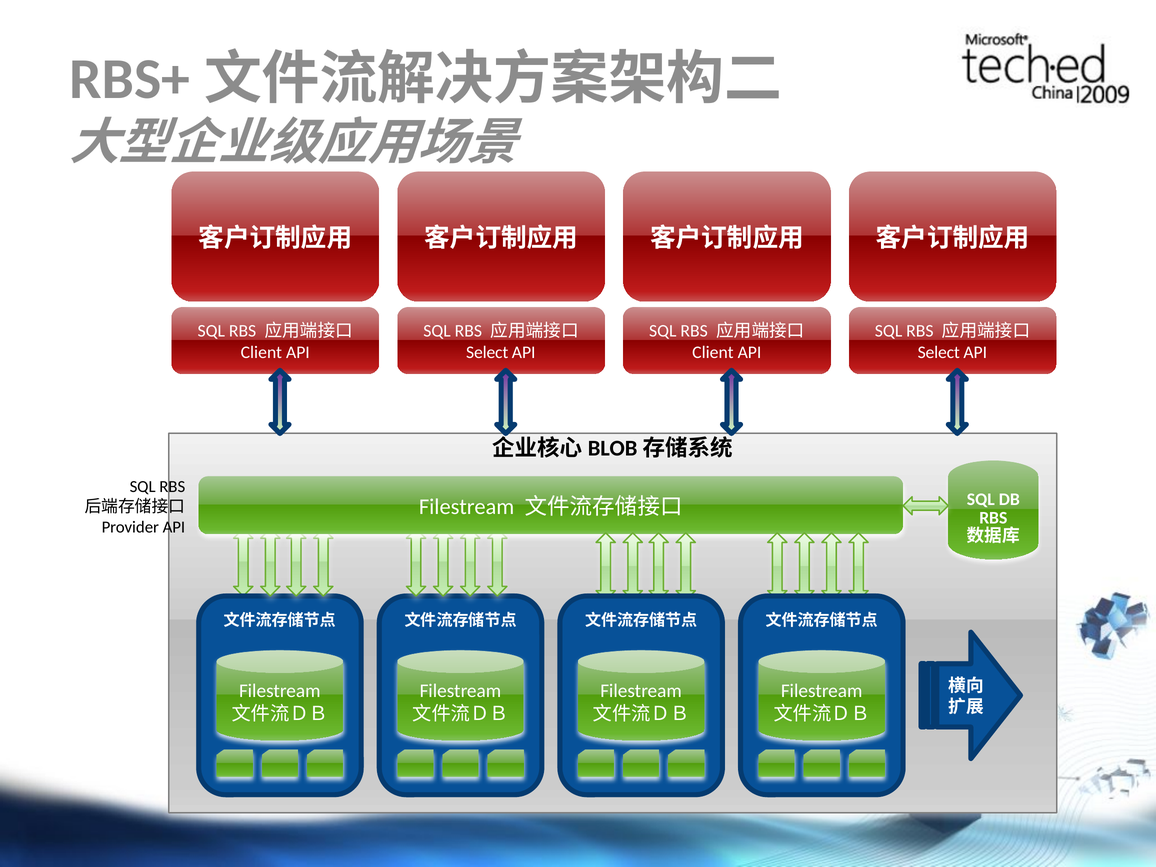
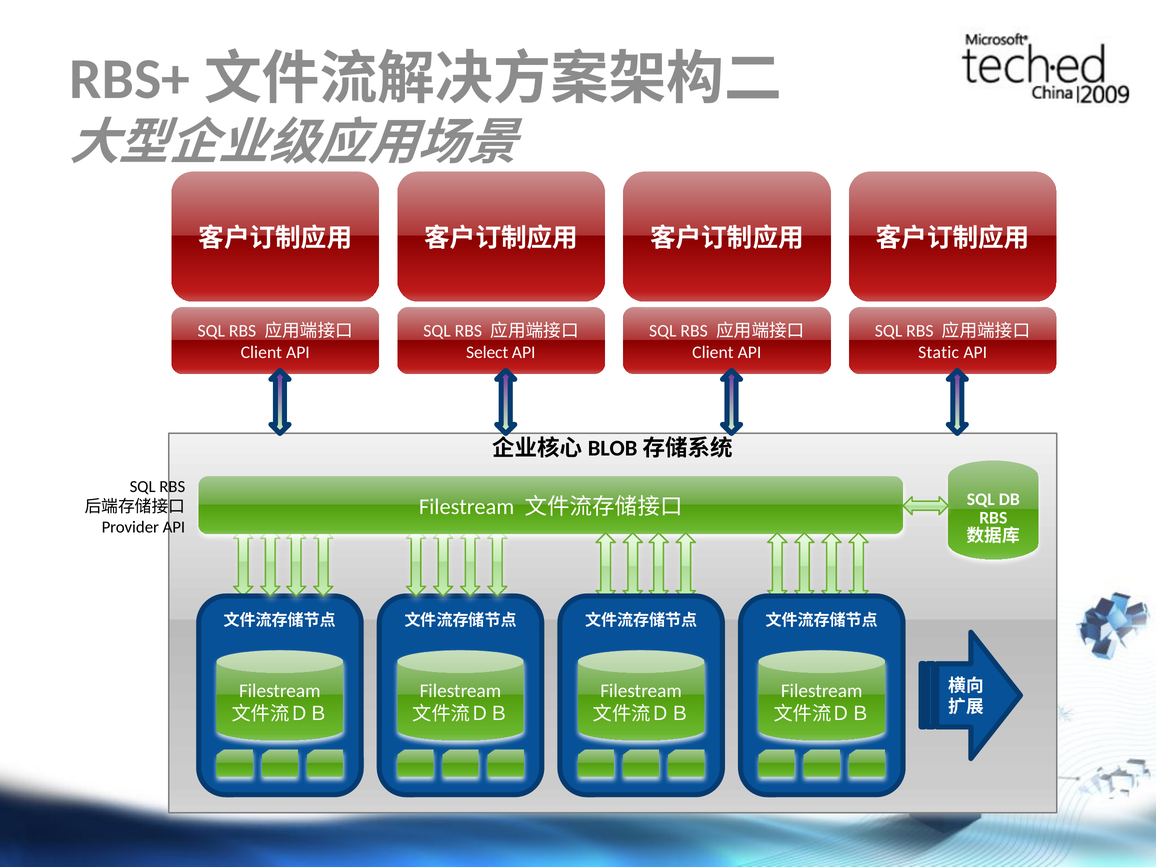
Select at (939, 352): Select -> Static
